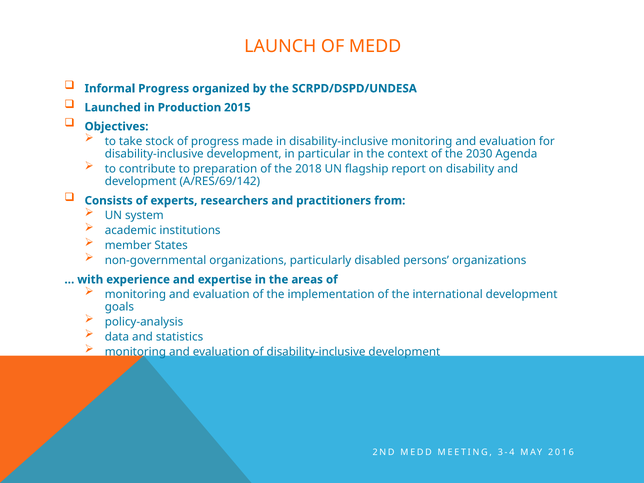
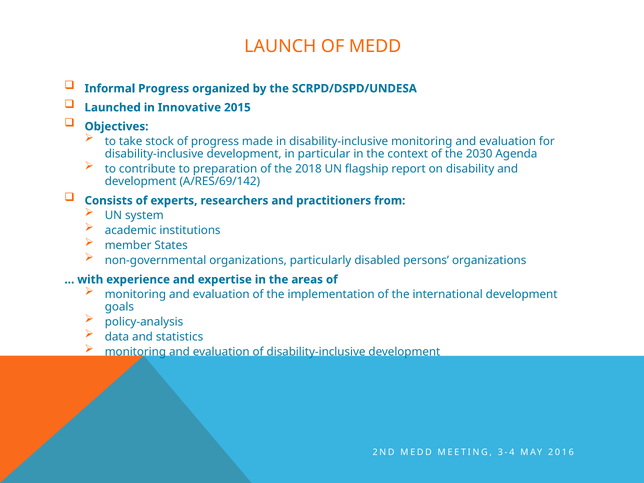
Production: Production -> Innovative
